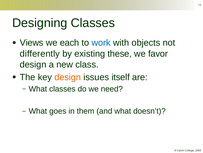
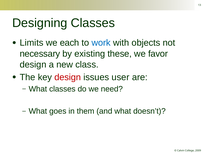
Views: Views -> Limits
differently: differently -> necessary
design at (68, 77) colour: orange -> red
itself: itself -> user
